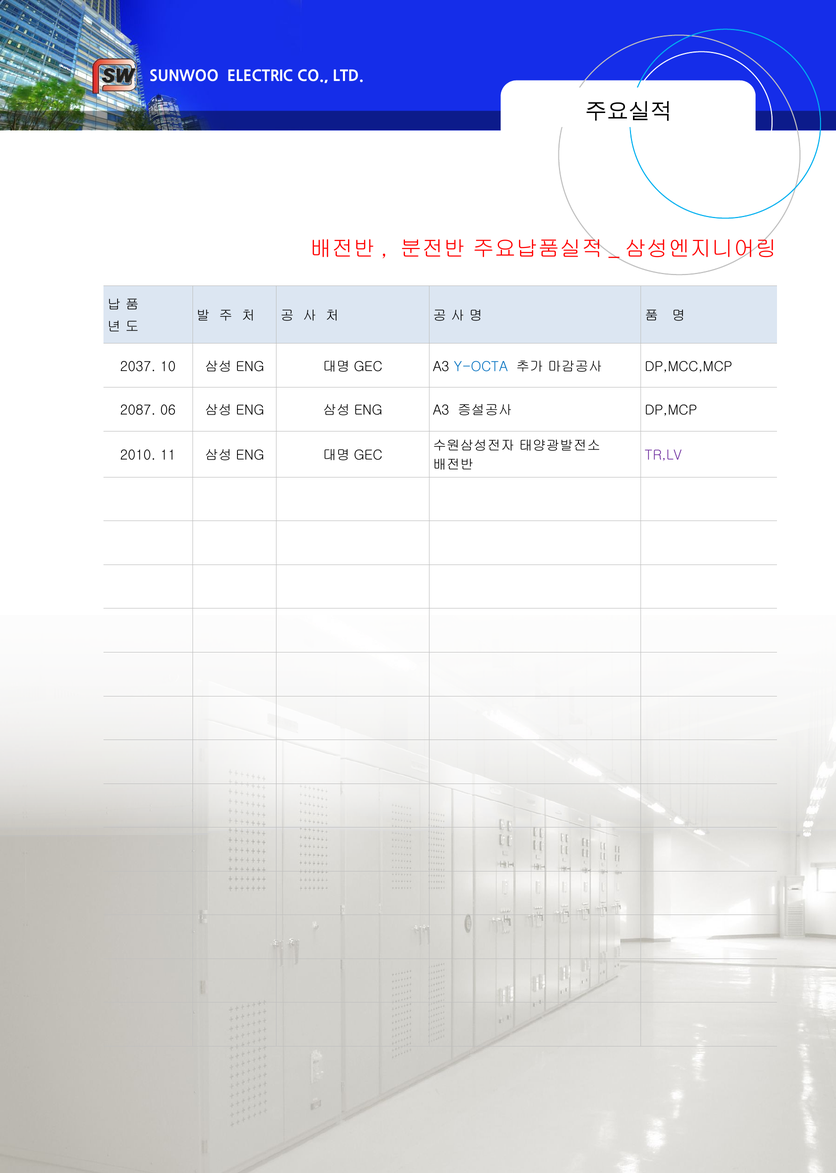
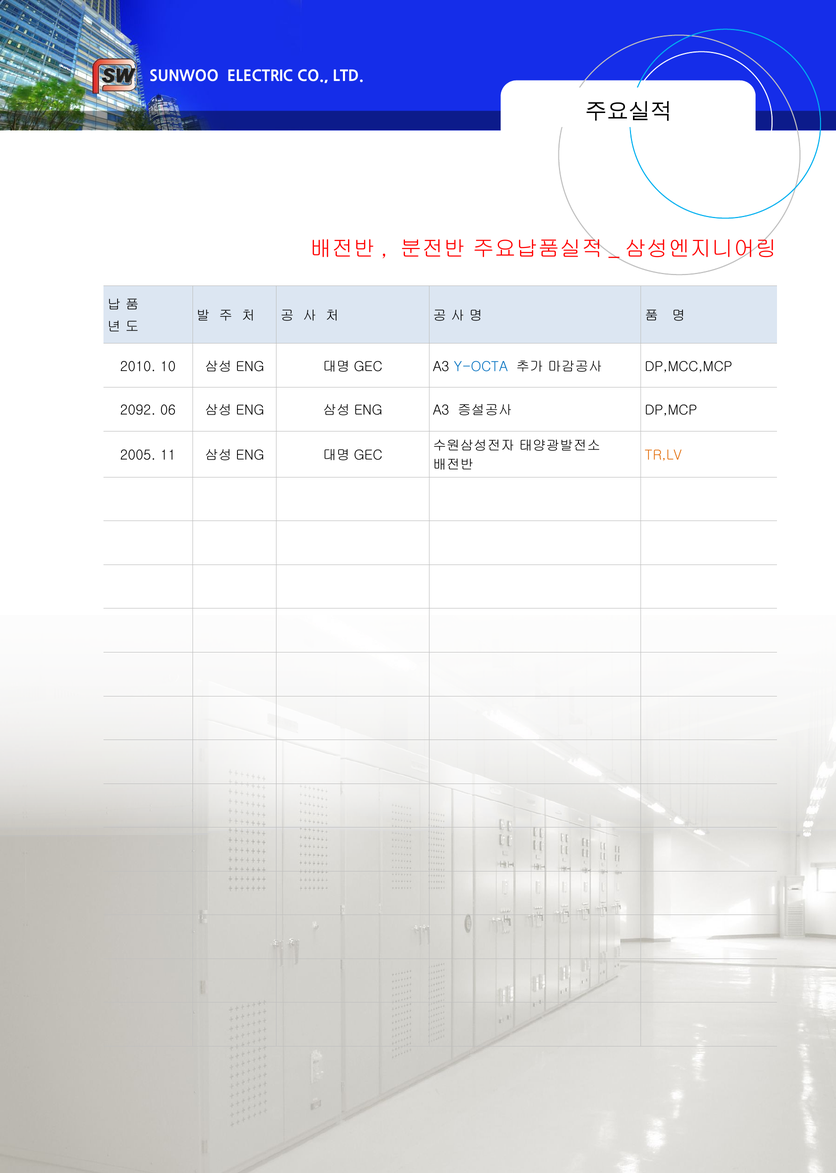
2037: 2037 -> 2010
2087: 2087 -> 2092
2010: 2010 -> 2005
TR,LV colour: purple -> orange
